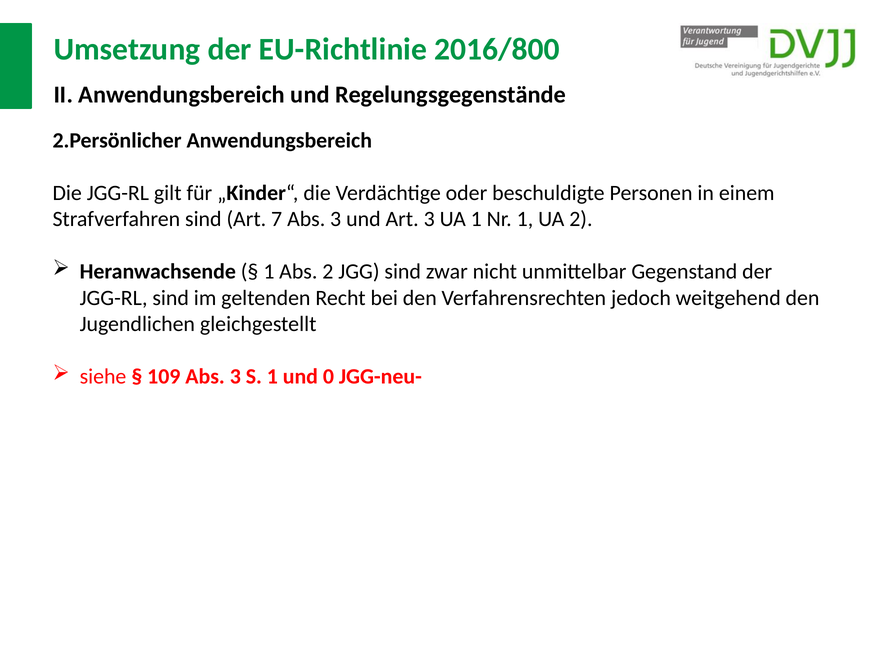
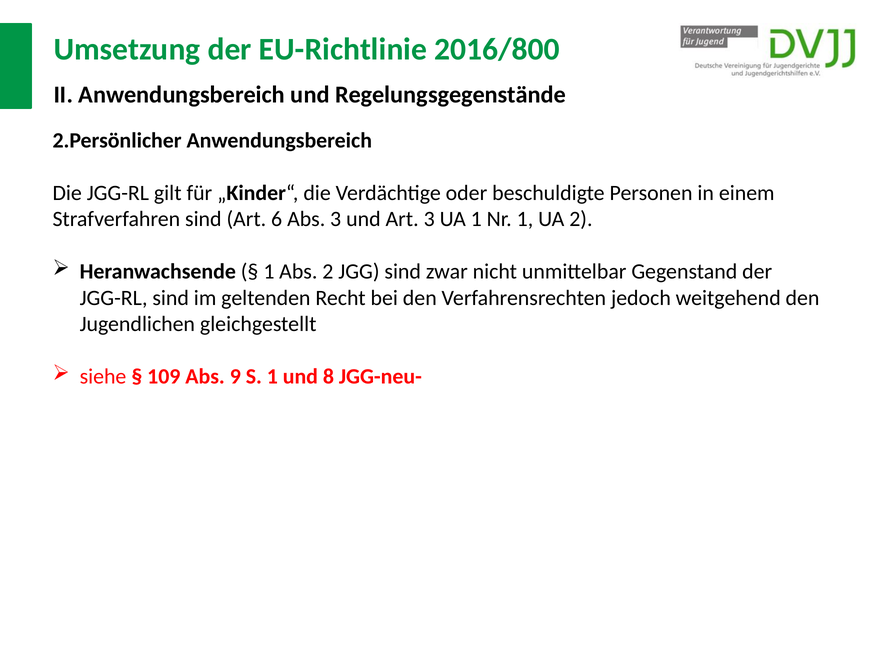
7: 7 -> 6
109 Abs 3: 3 -> 9
0: 0 -> 8
